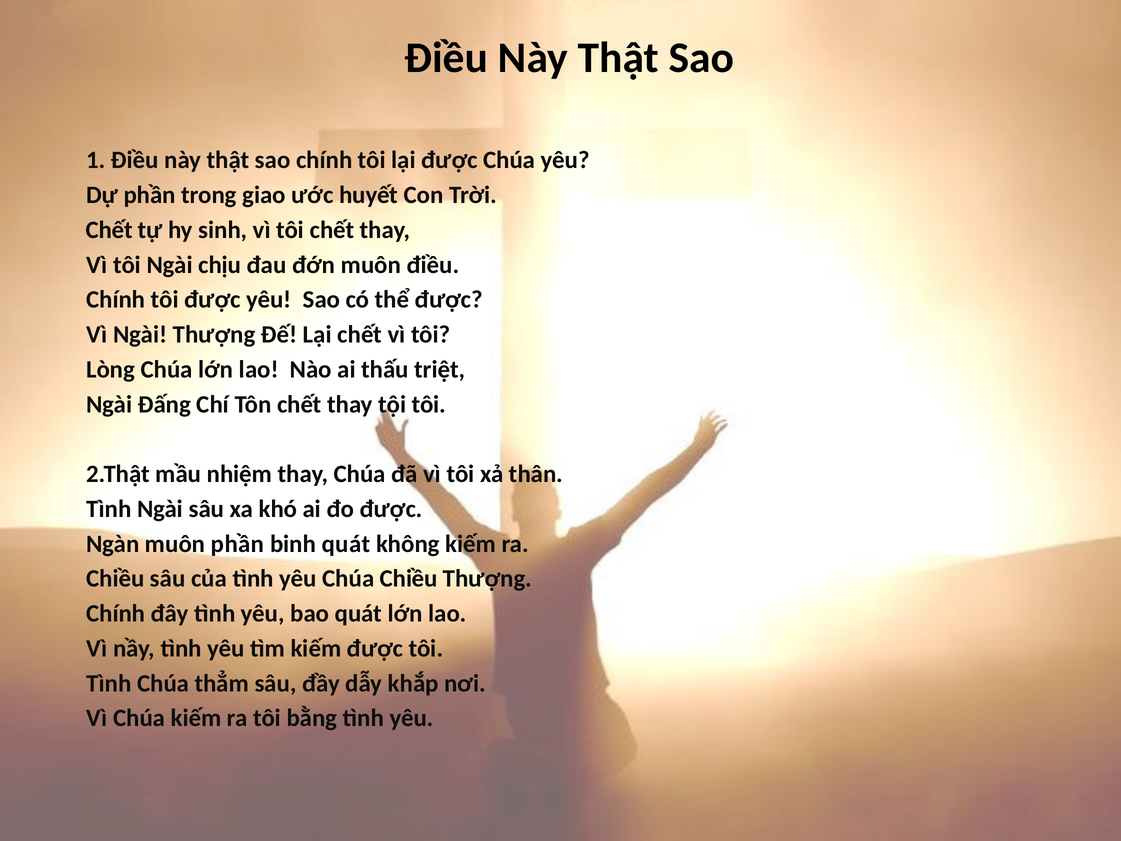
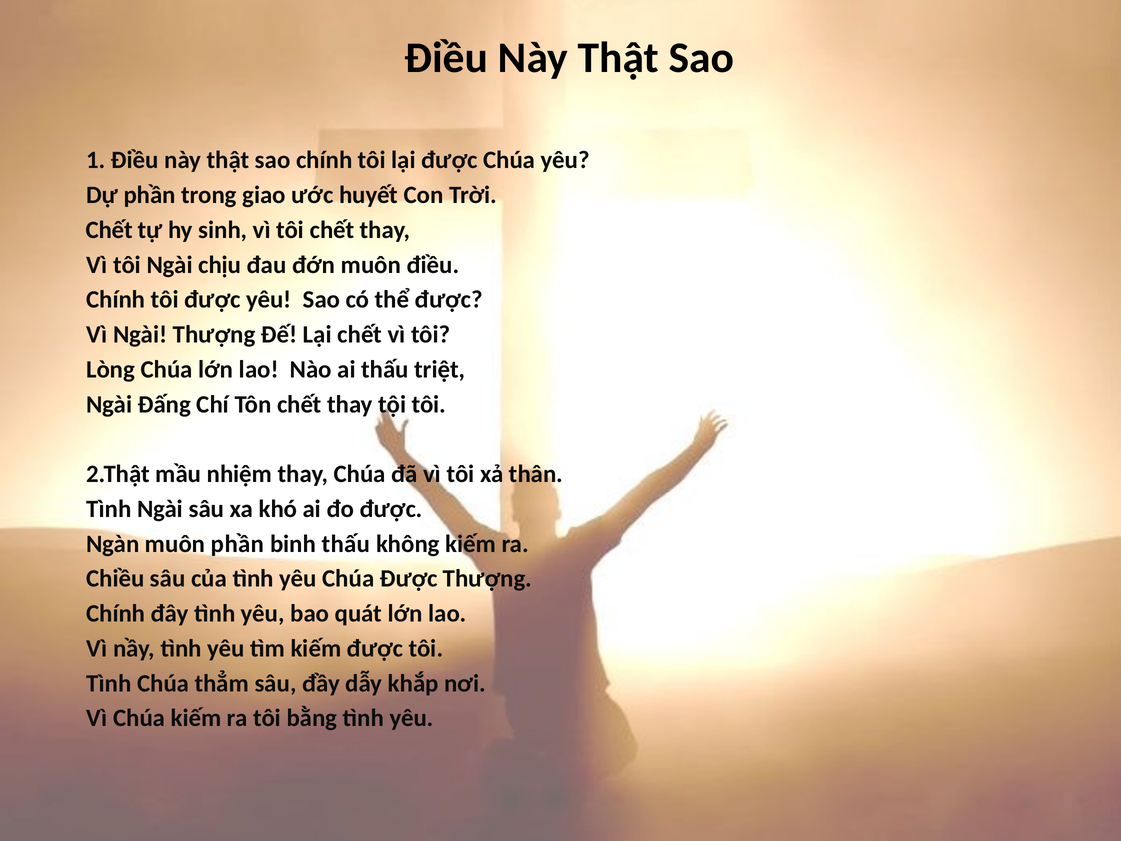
binh quát: quát -> thấu
Chúa Chiều: Chiều -> Được
